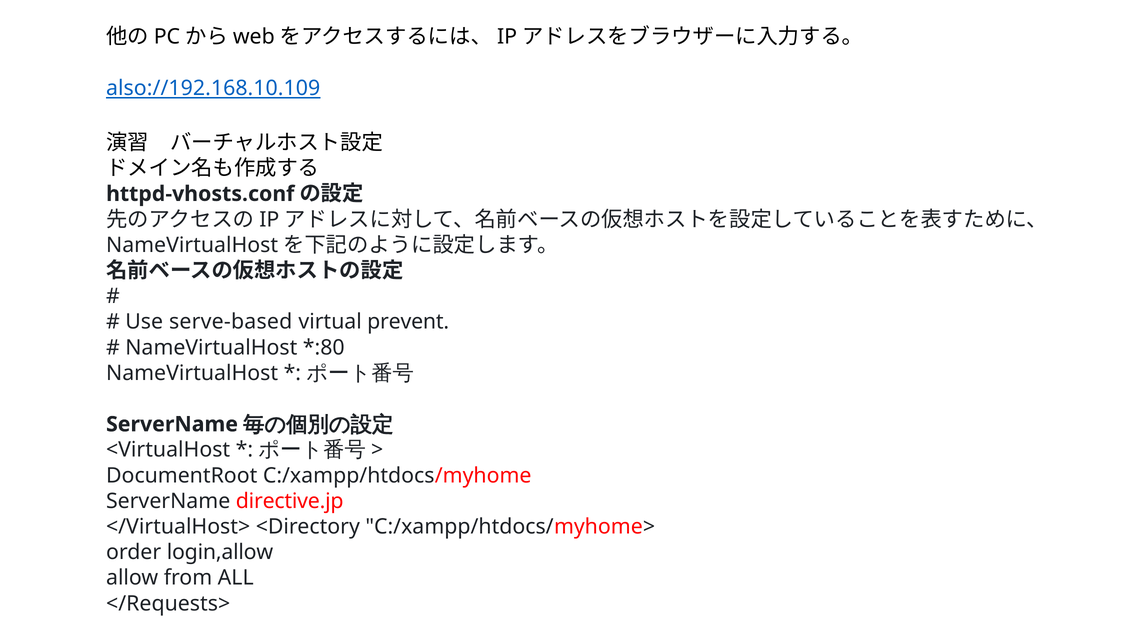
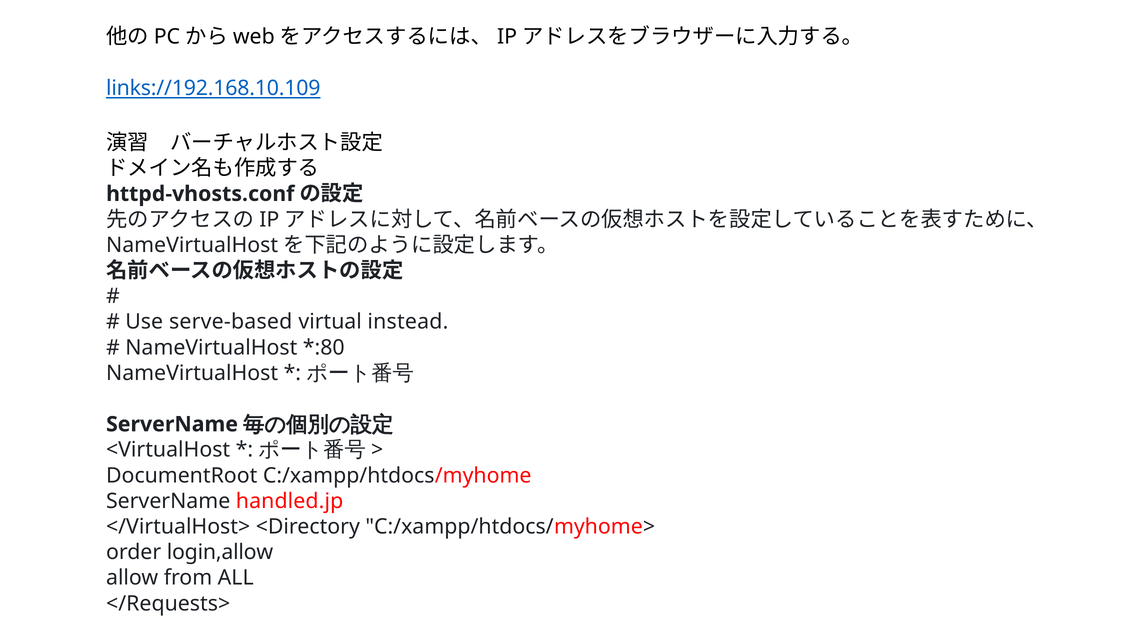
also://192.168.10.109: also://192.168.10.109 -> links://192.168.10.109
prevent: prevent -> instead
directive.jp: directive.jp -> handled.jp
